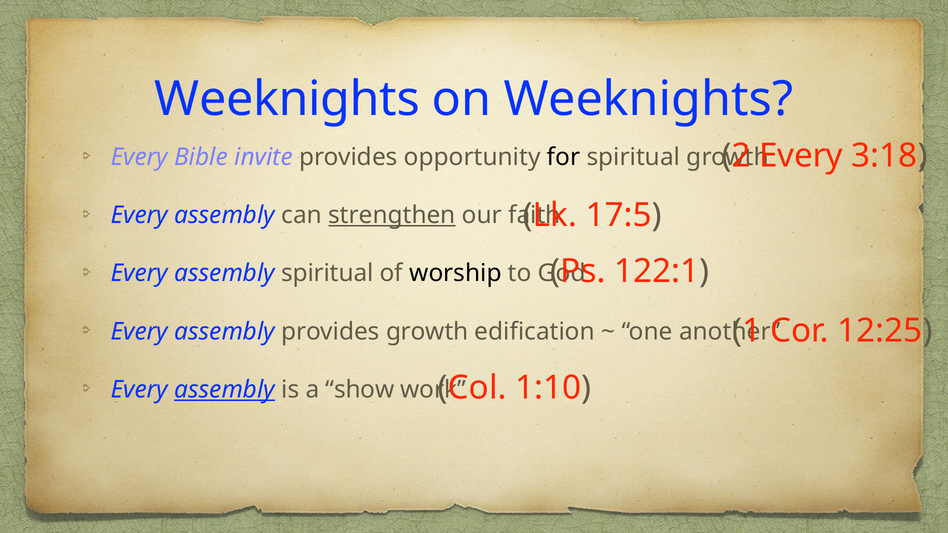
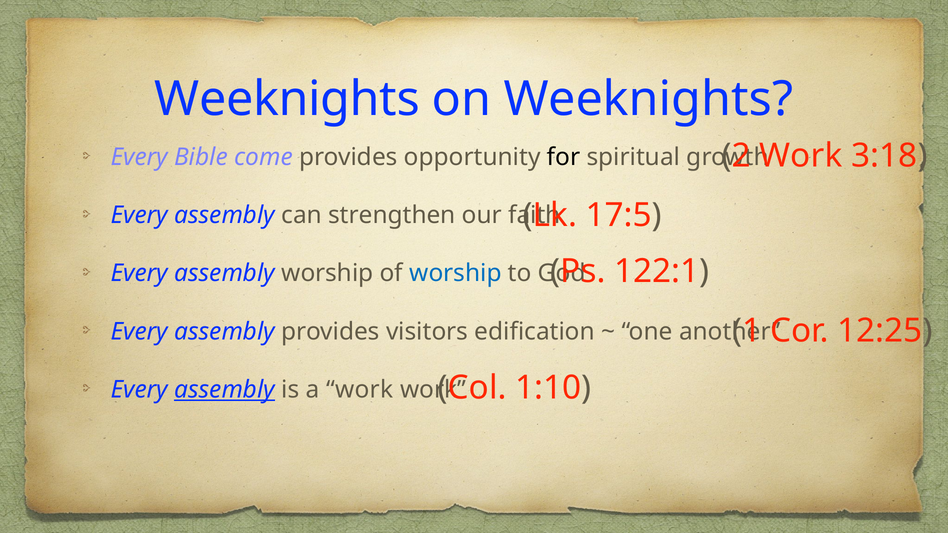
Every at (801, 156): Every -> Work
invite: invite -> come
strengthen underline: present -> none
assembly spiritual: spiritual -> worship
worship at (455, 273) colour: black -> blue
provides growth: growth -> visitors
a show: show -> work
